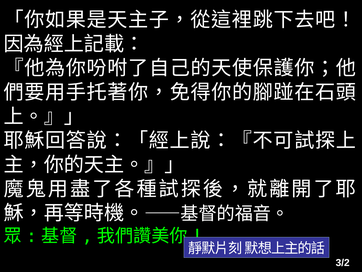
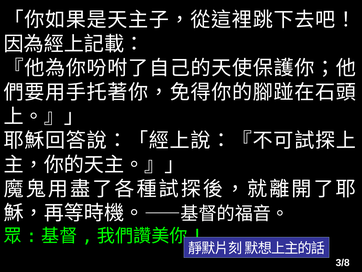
3/2: 3/2 -> 3/8
